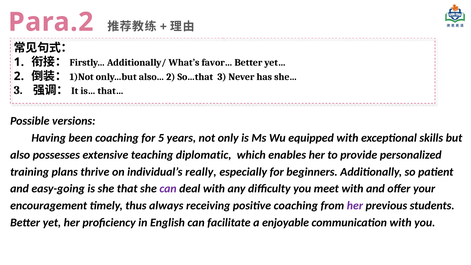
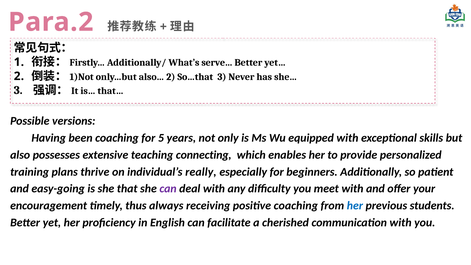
favor…: favor… -> serve…
diplomatic: diplomatic -> connecting
her at (355, 206) colour: purple -> blue
enjoyable: enjoyable -> cherished
